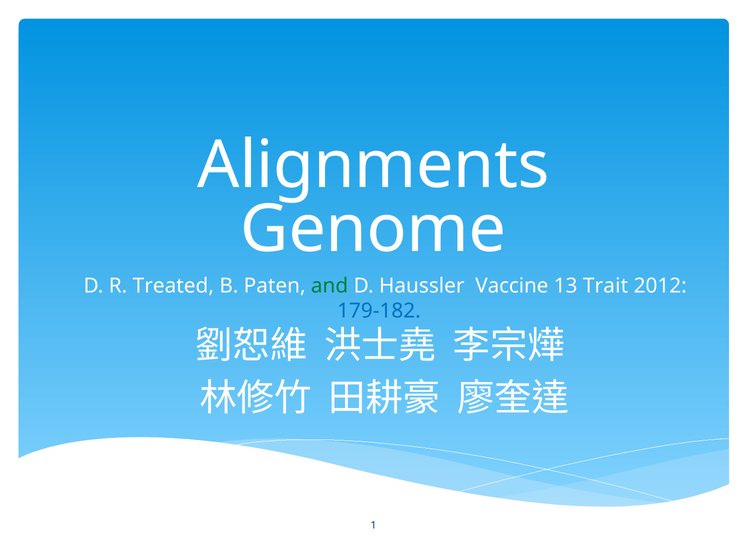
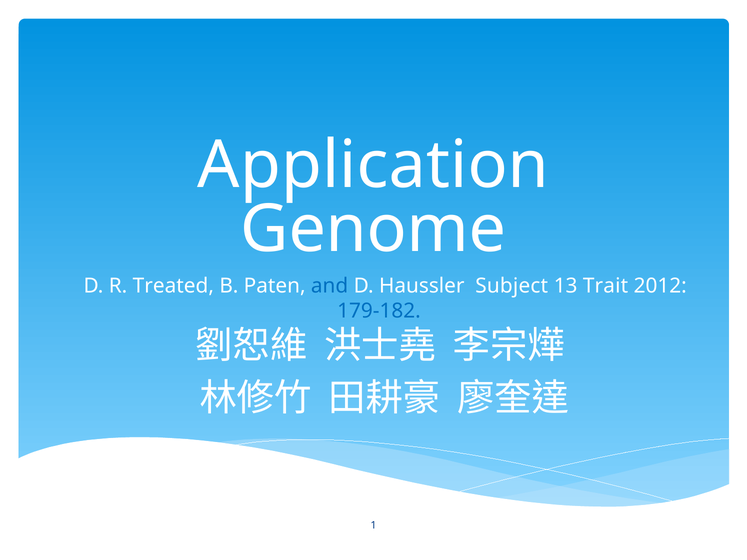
Alignments: Alignments -> Application
and colour: green -> blue
Vaccine: Vaccine -> Subject
